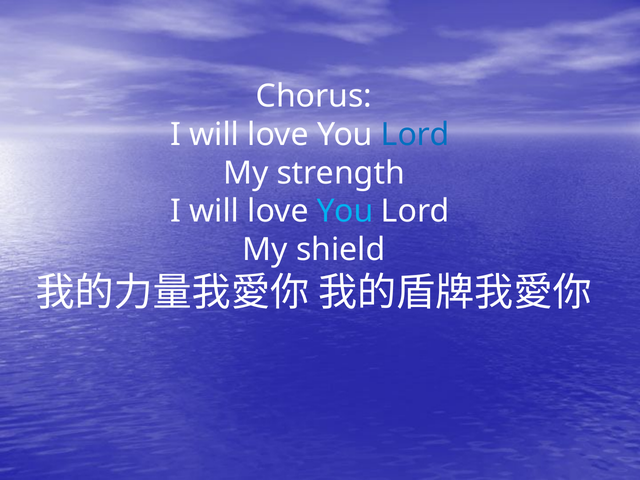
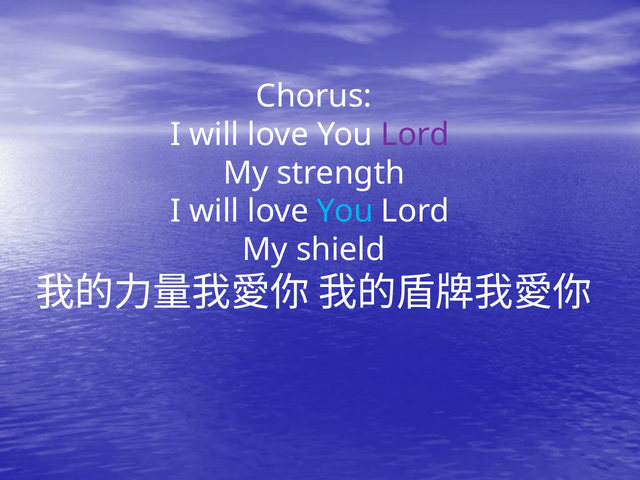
Lord at (415, 135) colour: blue -> purple
